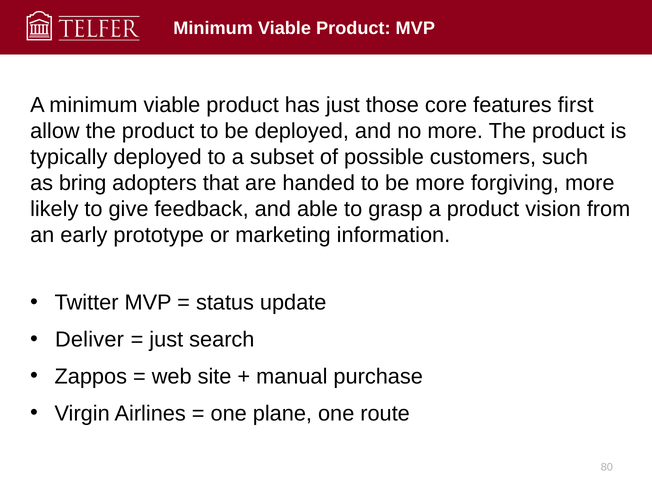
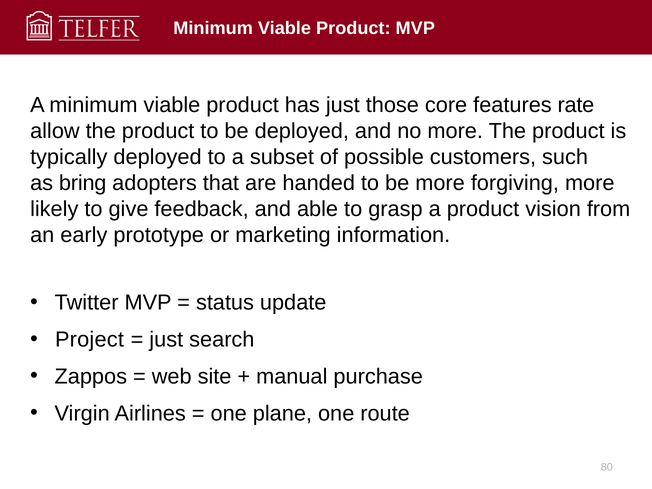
first: first -> rate
Deliver: Deliver -> Project
